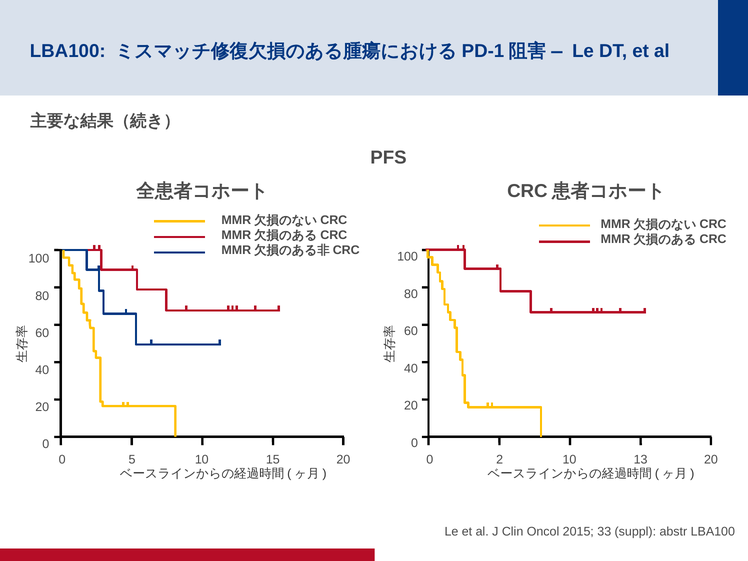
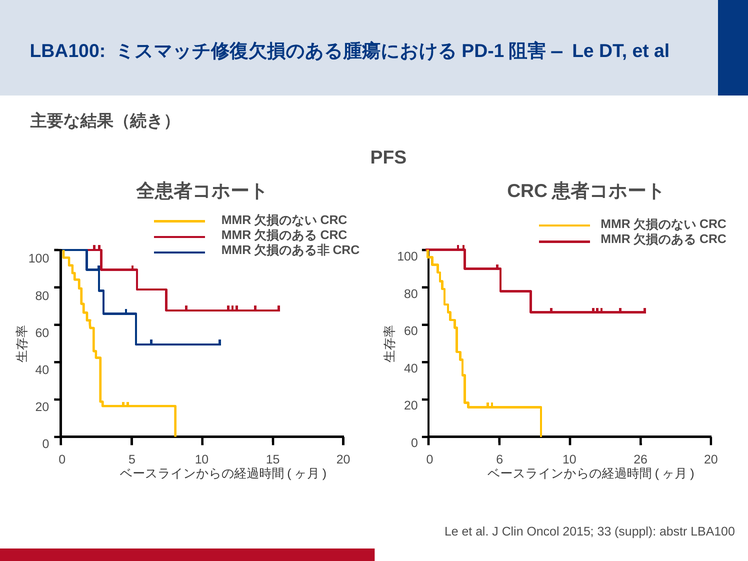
2: 2 -> 6
13: 13 -> 26
